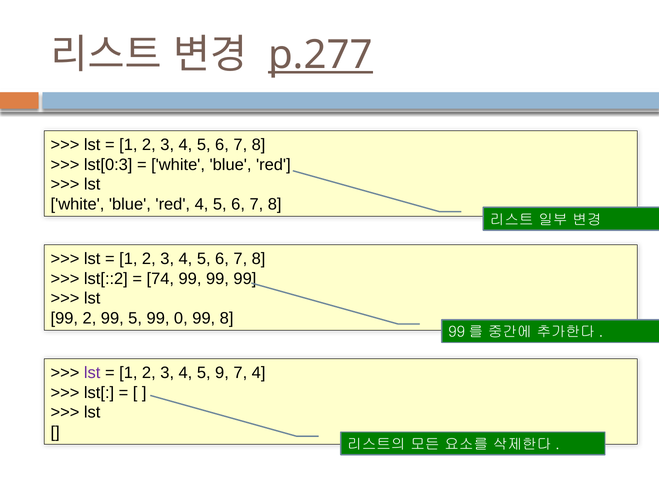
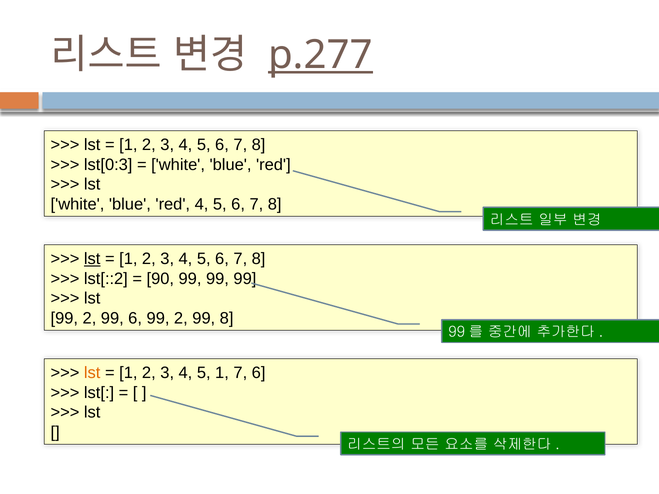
lst at (92, 259) underline: none -> present
74: 74 -> 90
99 5: 5 -> 6
0 at (181, 318): 0 -> 2
lst at (92, 373) colour: purple -> orange
5 9: 9 -> 1
7 4: 4 -> 6
